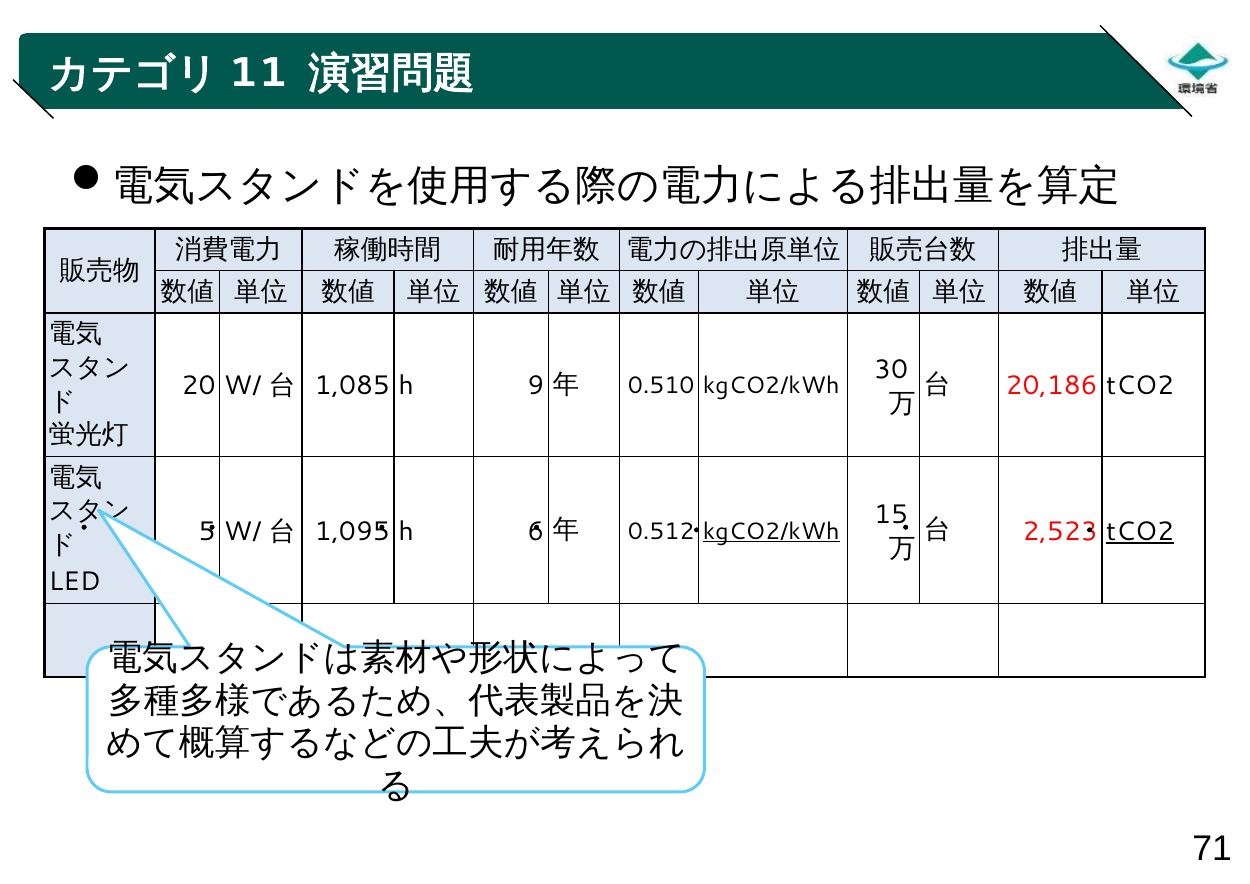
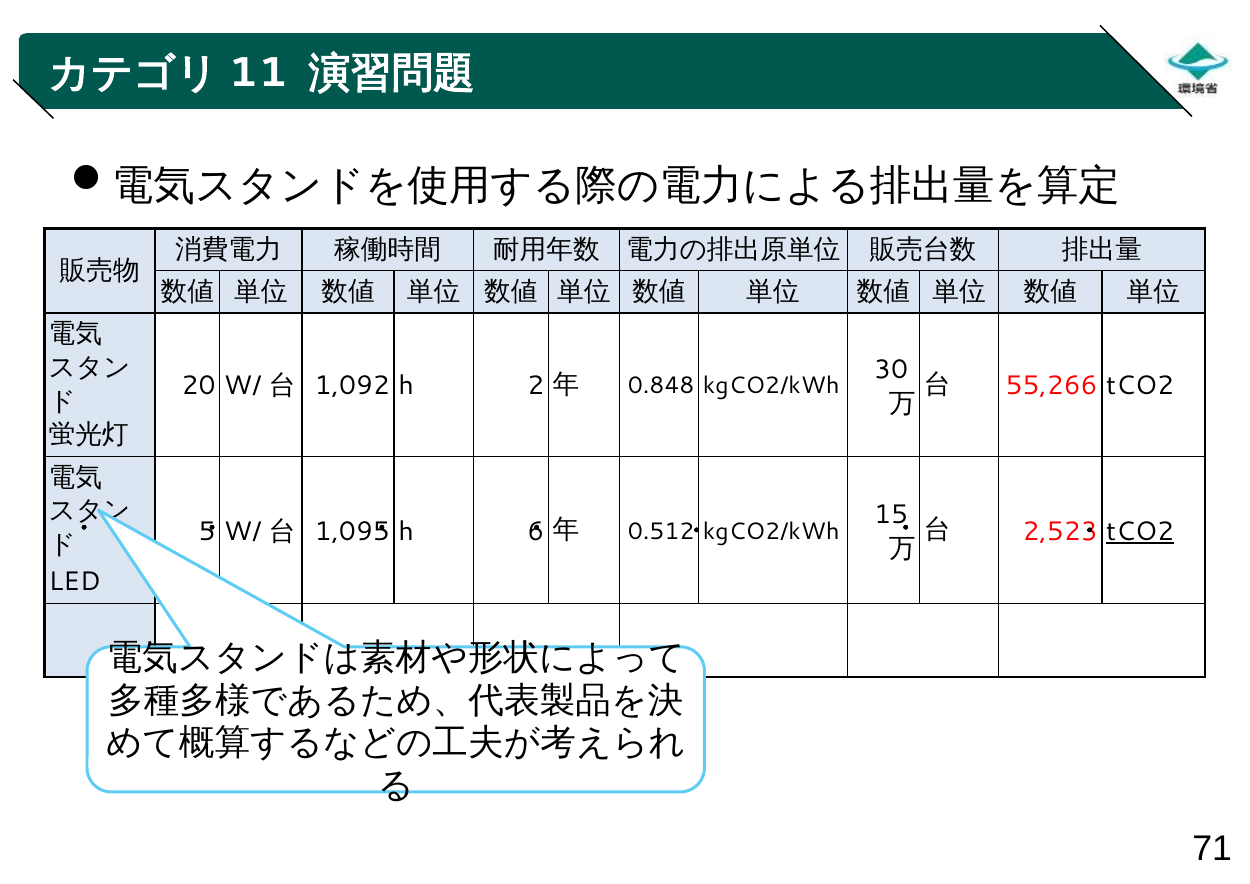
20,186: 20,186 -> 55,266
1,085: 1,085 -> 1,092
9: 9 -> 2
0.510: 0.510 -> 0.848
kgCO2/kWh at (771, 531) underline: present -> none
